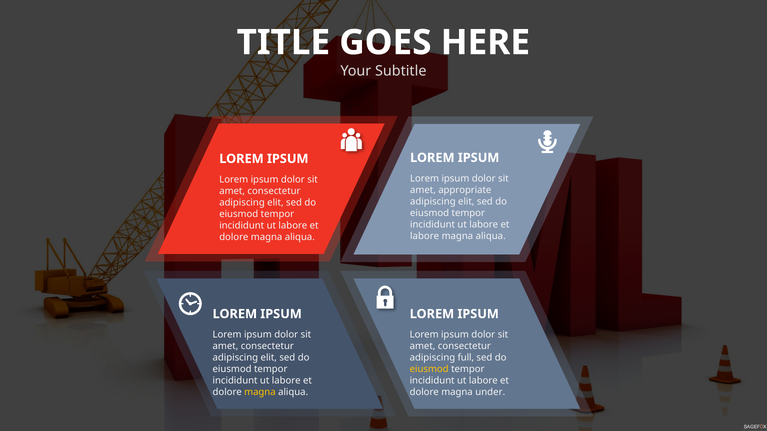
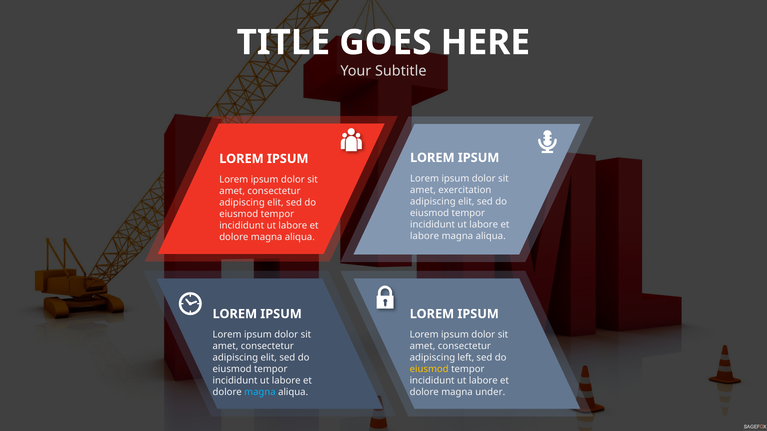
appropriate: appropriate -> exercitation
full: full -> left
magna at (260, 393) colour: yellow -> light blue
